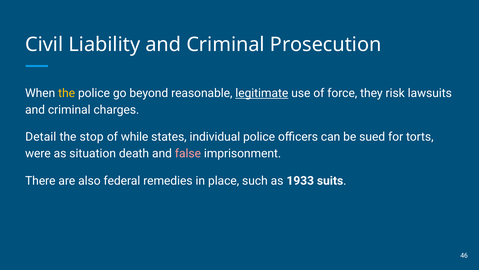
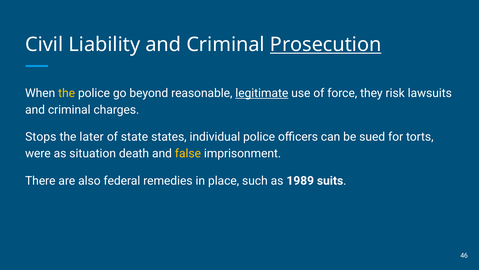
Prosecution underline: none -> present
Detail: Detail -> Stops
stop: stop -> later
while: while -> state
false colour: pink -> yellow
1933: 1933 -> 1989
